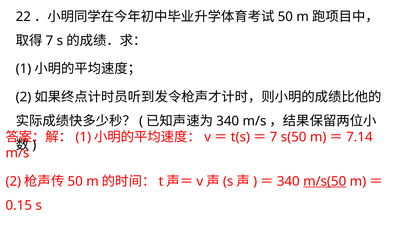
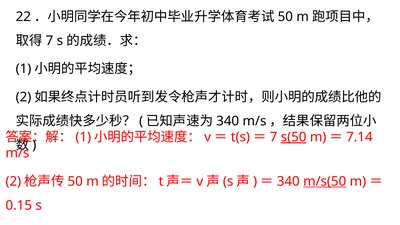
s(50 underline: none -> present
